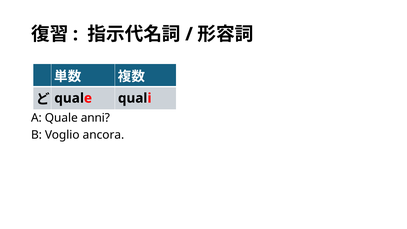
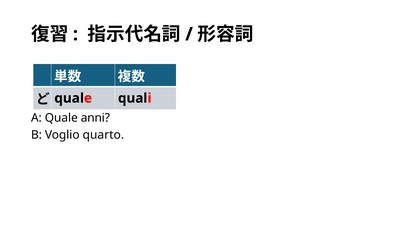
ancora: ancora -> quarto
